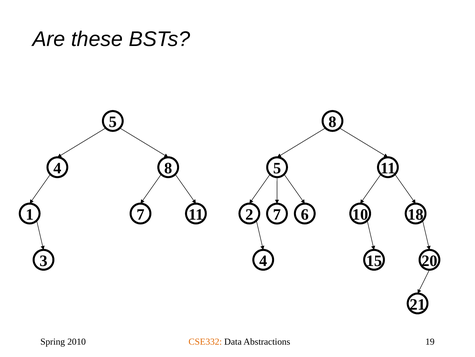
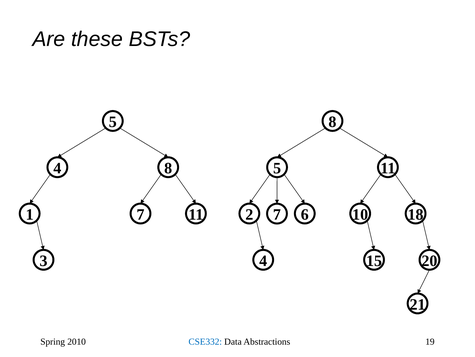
CSE332 colour: orange -> blue
